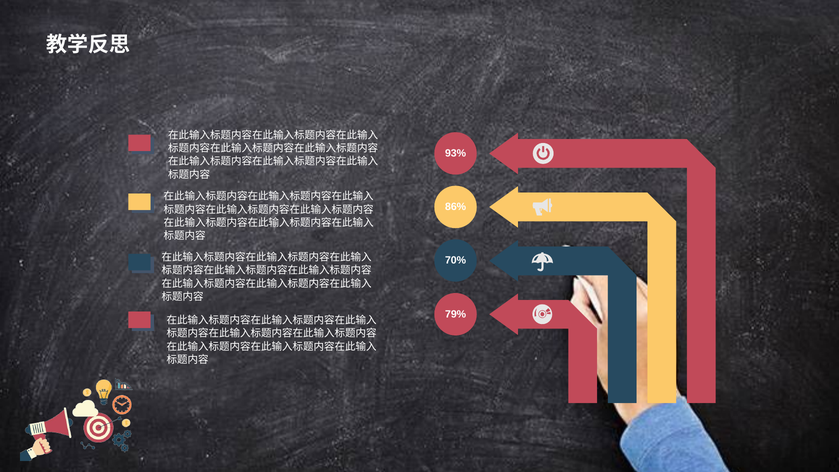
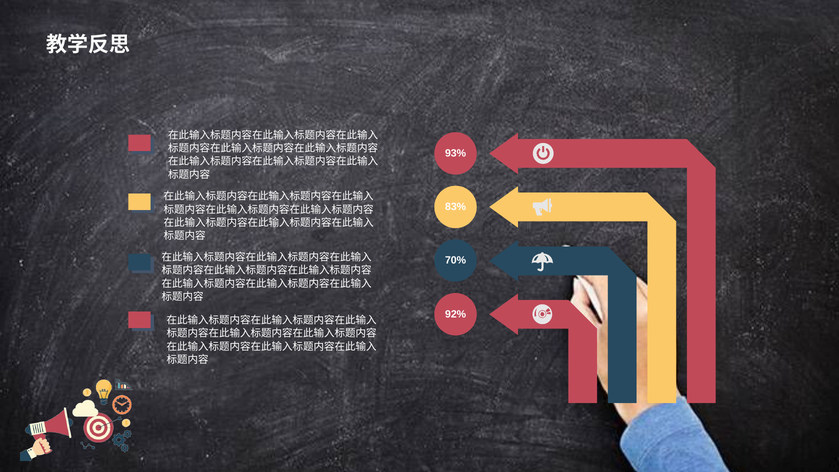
86%: 86% -> 83%
79%: 79% -> 92%
